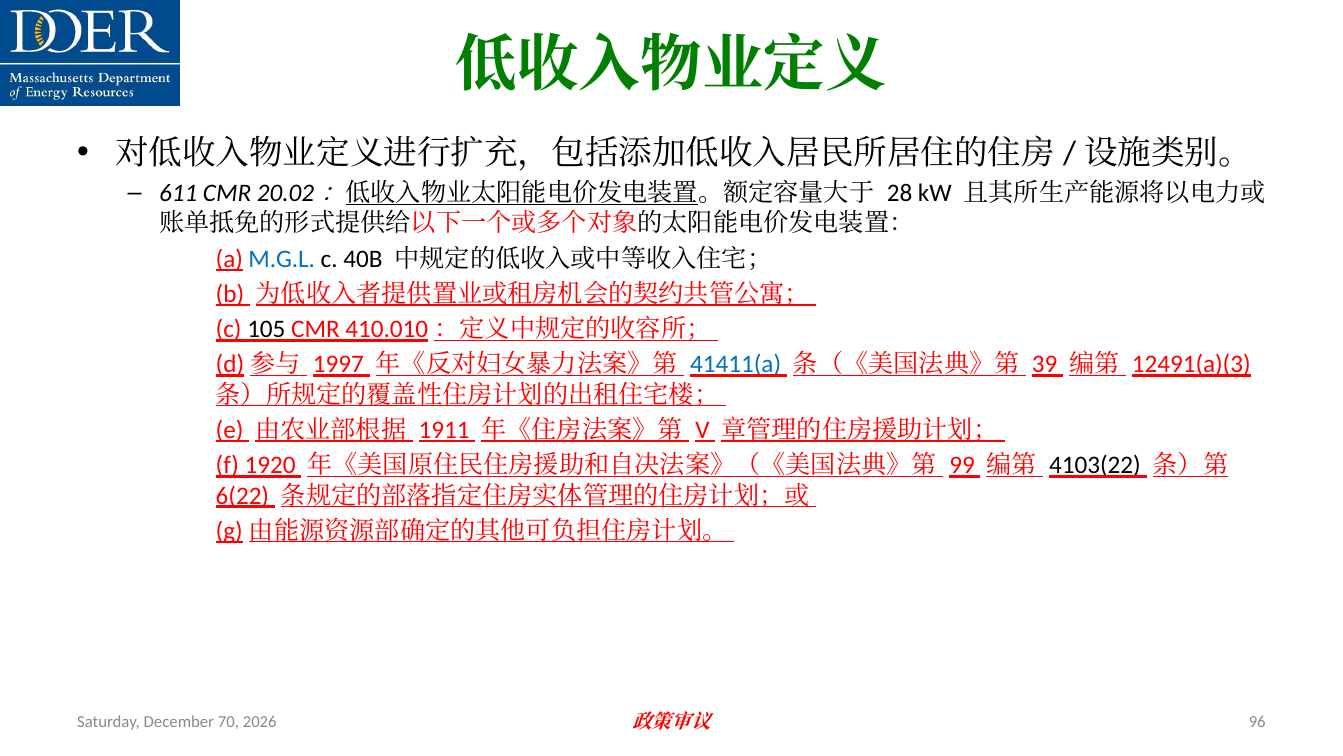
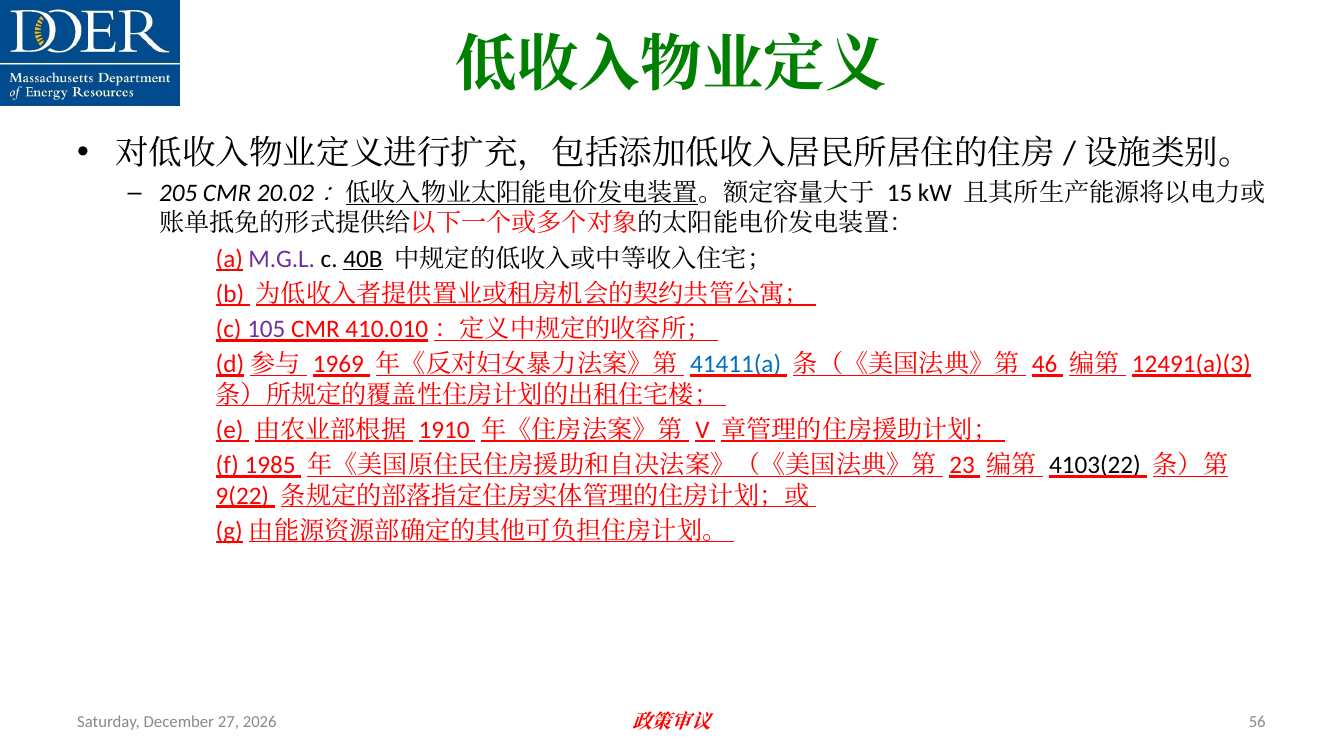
611: 611 -> 205
28: 28 -> 15
M.G.L colour: blue -> purple
40B underline: none -> present
105 colour: black -> purple
1997: 1997 -> 1969
39: 39 -> 46
1911: 1911 -> 1910
1920: 1920 -> 1985
99: 99 -> 23
6(22: 6(22 -> 9(22
70: 70 -> 27
96: 96 -> 56
